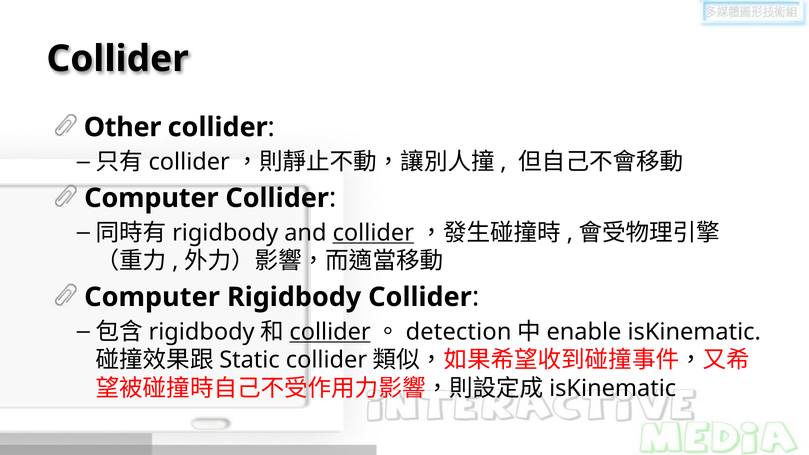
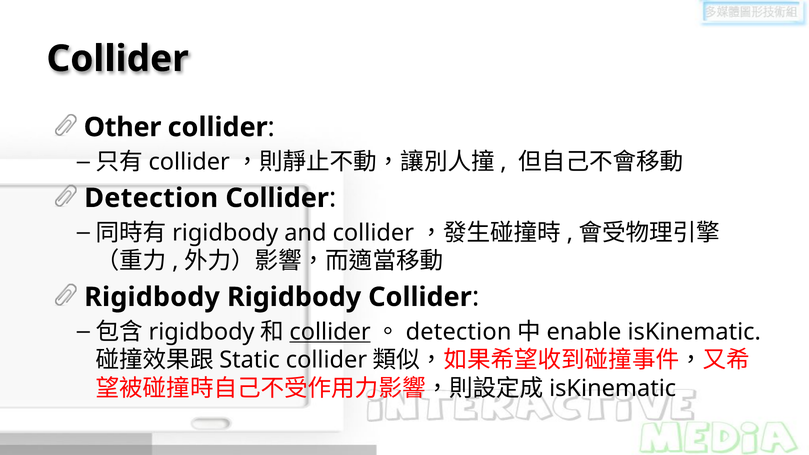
Computer at (151, 198): Computer -> Detection
collider at (373, 233) underline: present -> none
Computer at (152, 297): Computer -> Rigidbody
